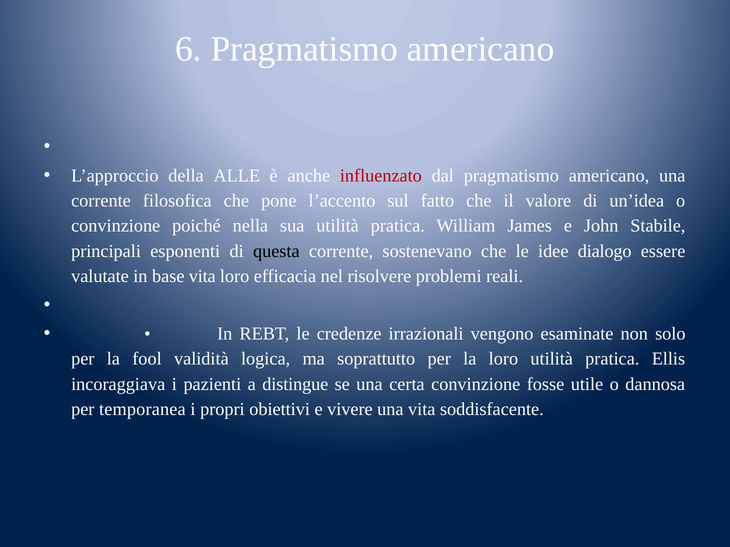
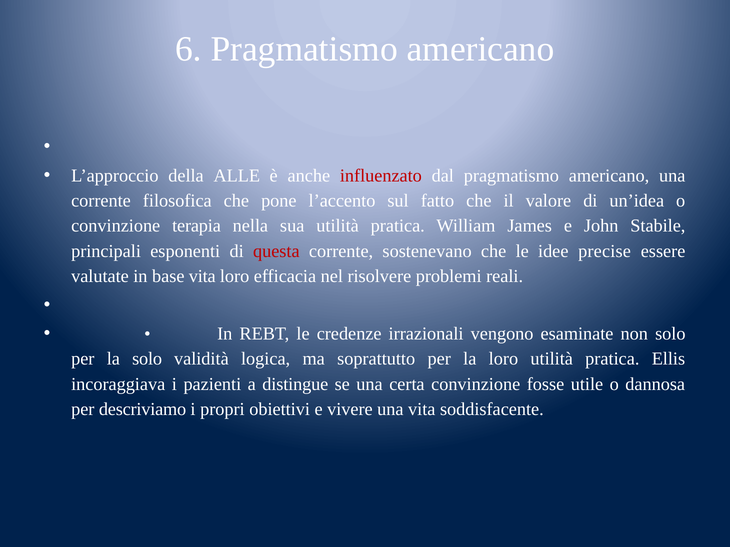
poiché: poiché -> terapia
questa colour: black -> red
dialogo: dialogo -> precise
la fool: fool -> solo
temporanea: temporanea -> descriviamo
